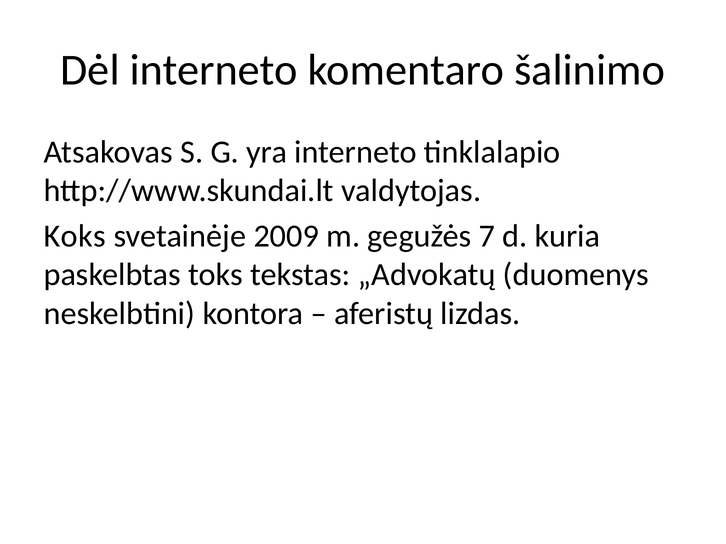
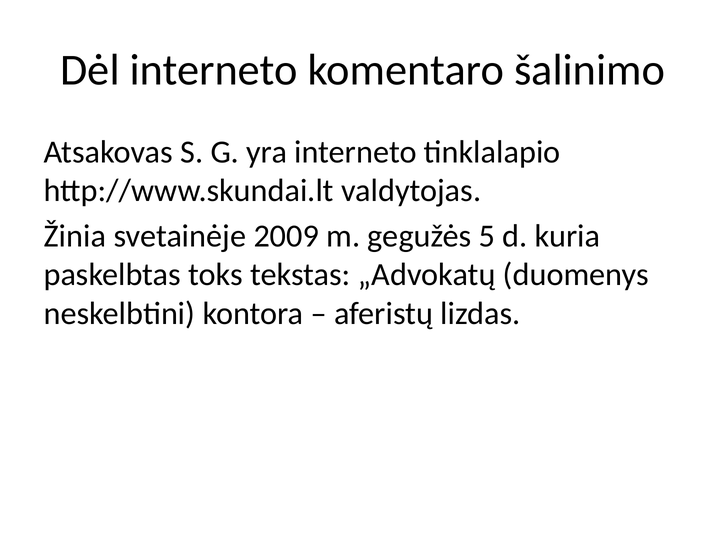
Koks: Koks -> Žinia
7: 7 -> 5
